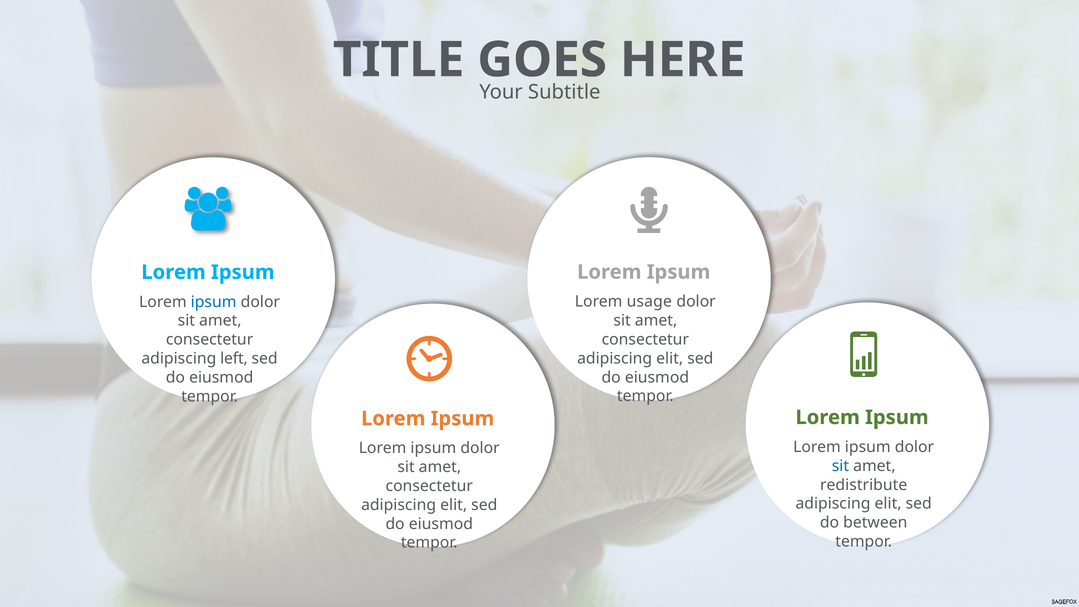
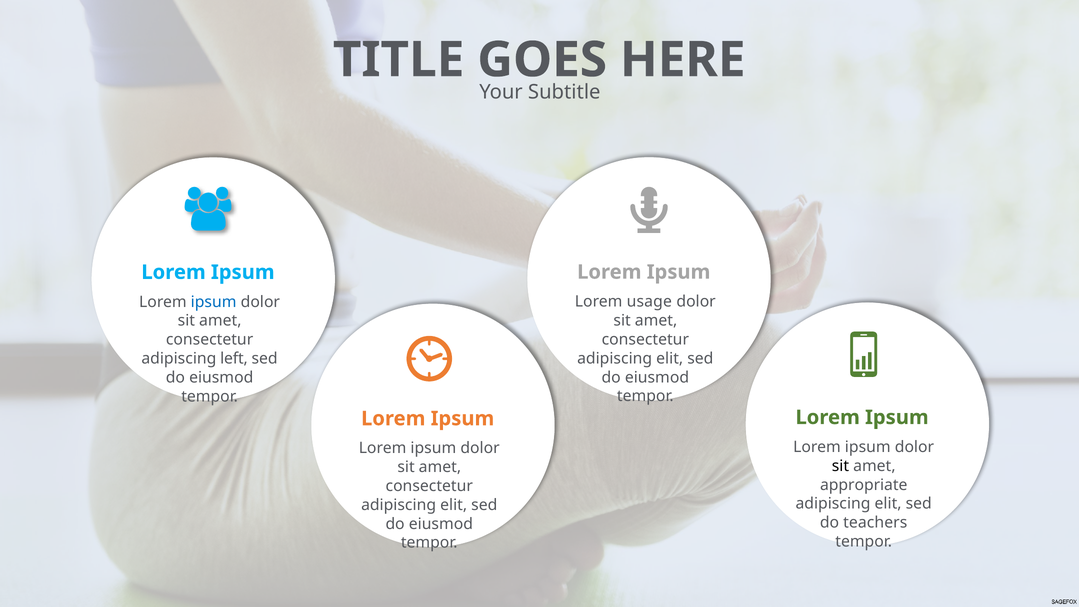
sit at (840, 466) colour: blue -> black
redistribute: redistribute -> appropriate
between: between -> teachers
